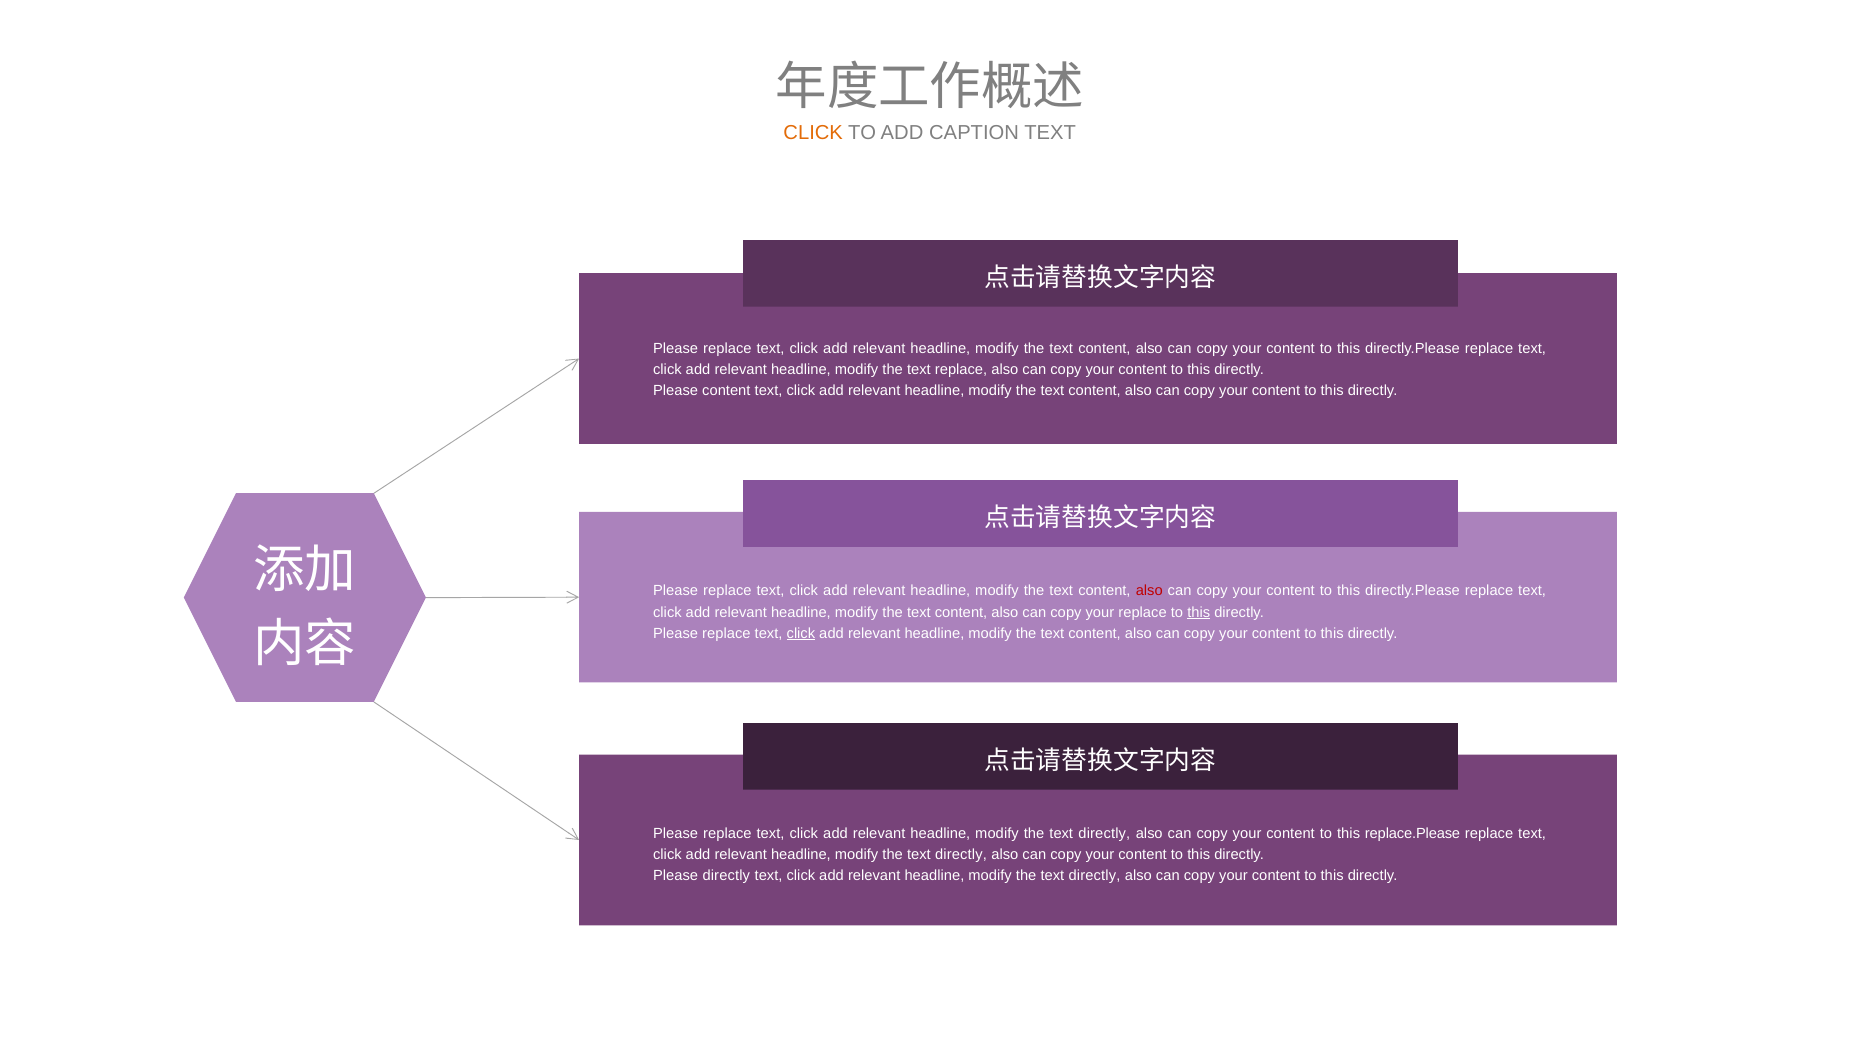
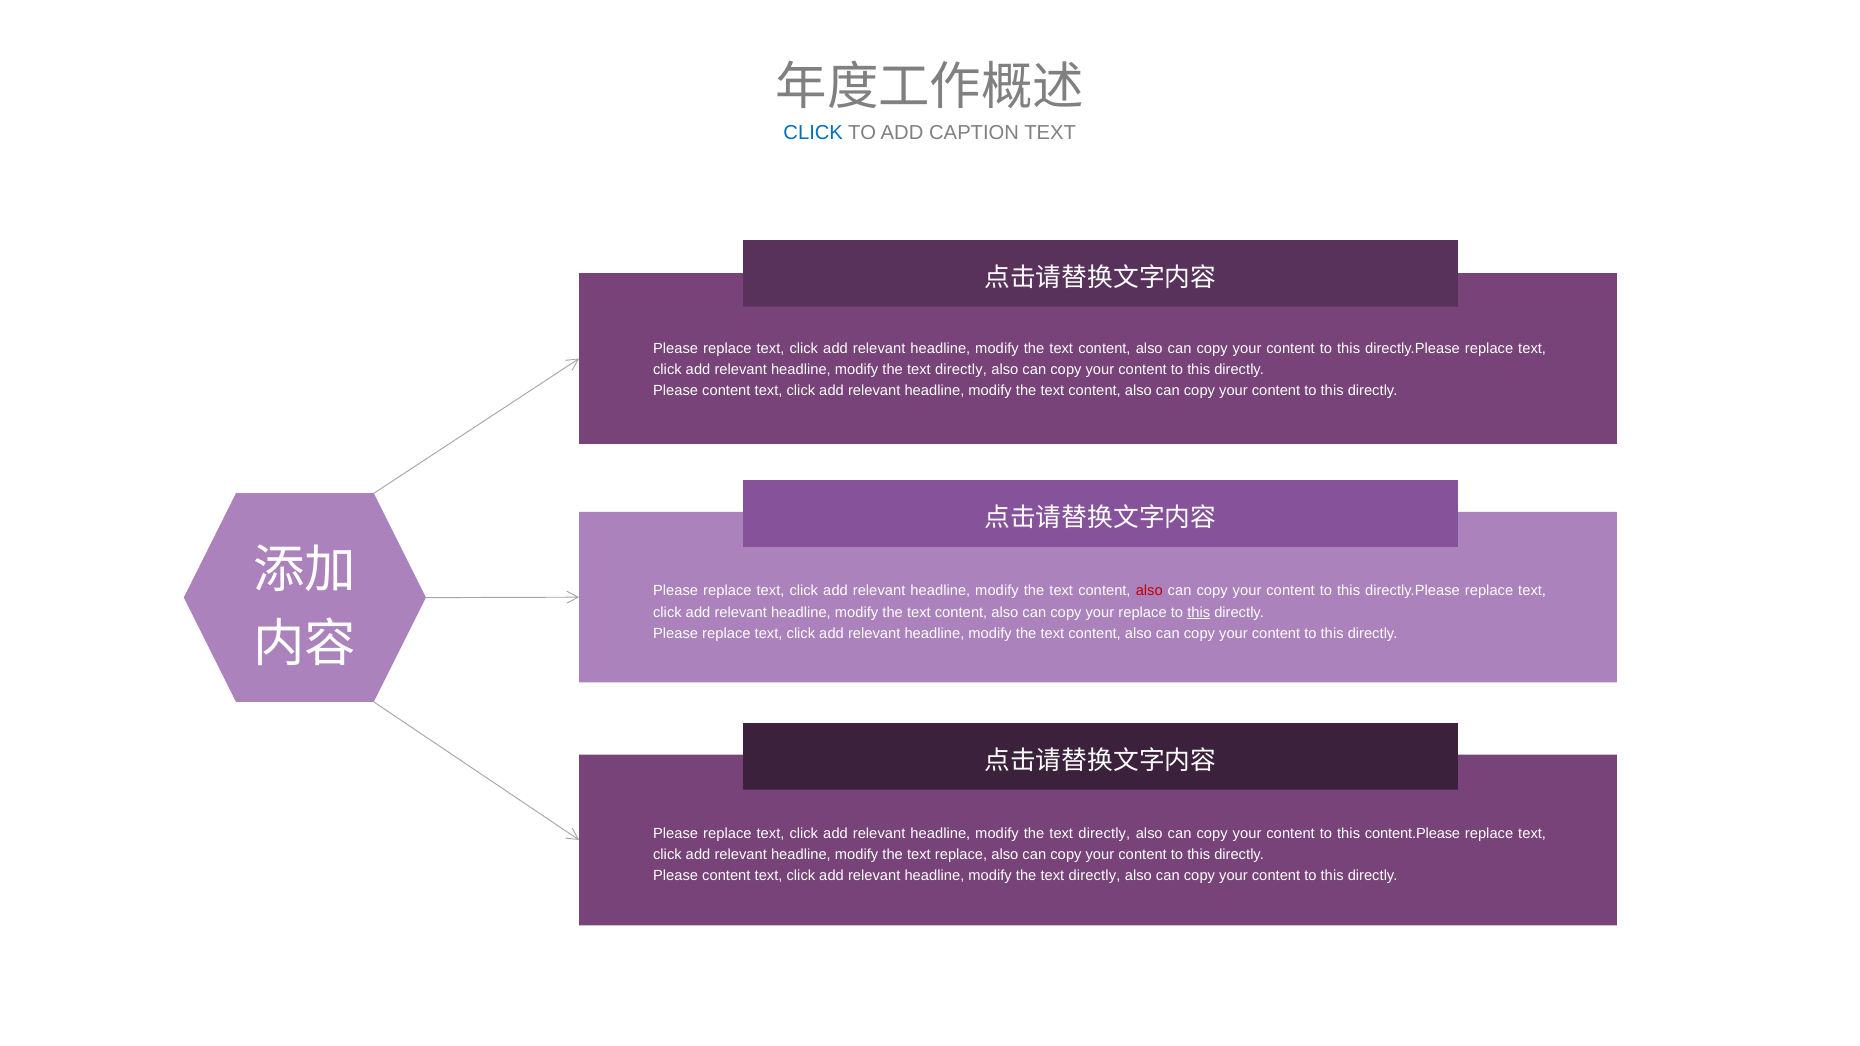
CLICK at (813, 133) colour: orange -> blue
replace at (961, 370): replace -> directly
click at (801, 633) underline: present -> none
replace.Please: replace.Please -> content.Please
directly at (961, 855): directly -> replace
directly at (726, 876): directly -> content
